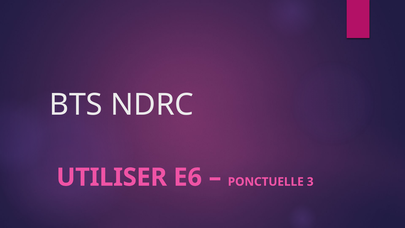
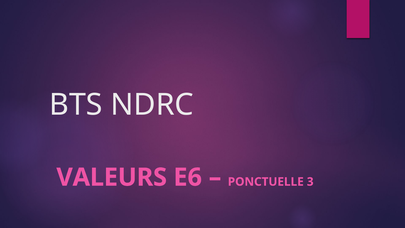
UTILISER: UTILISER -> VALEURS
